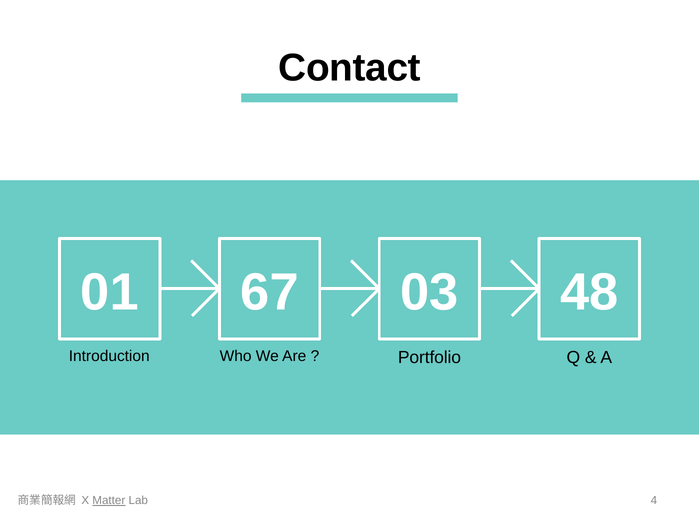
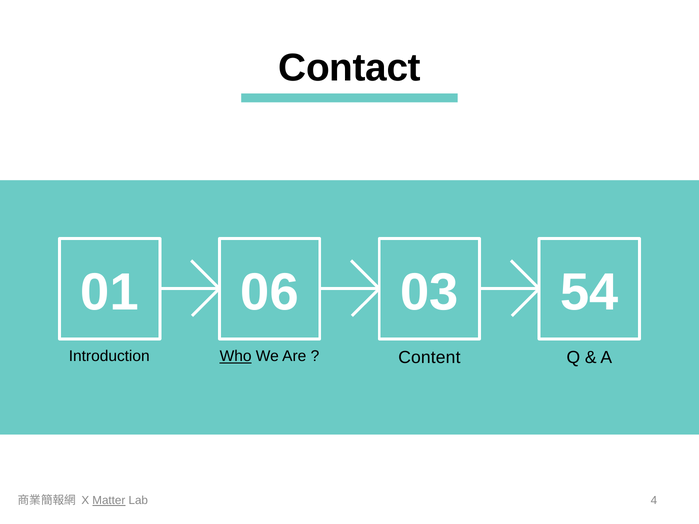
67: 67 -> 06
48: 48 -> 54
Who underline: none -> present
Portfolio: Portfolio -> Content
